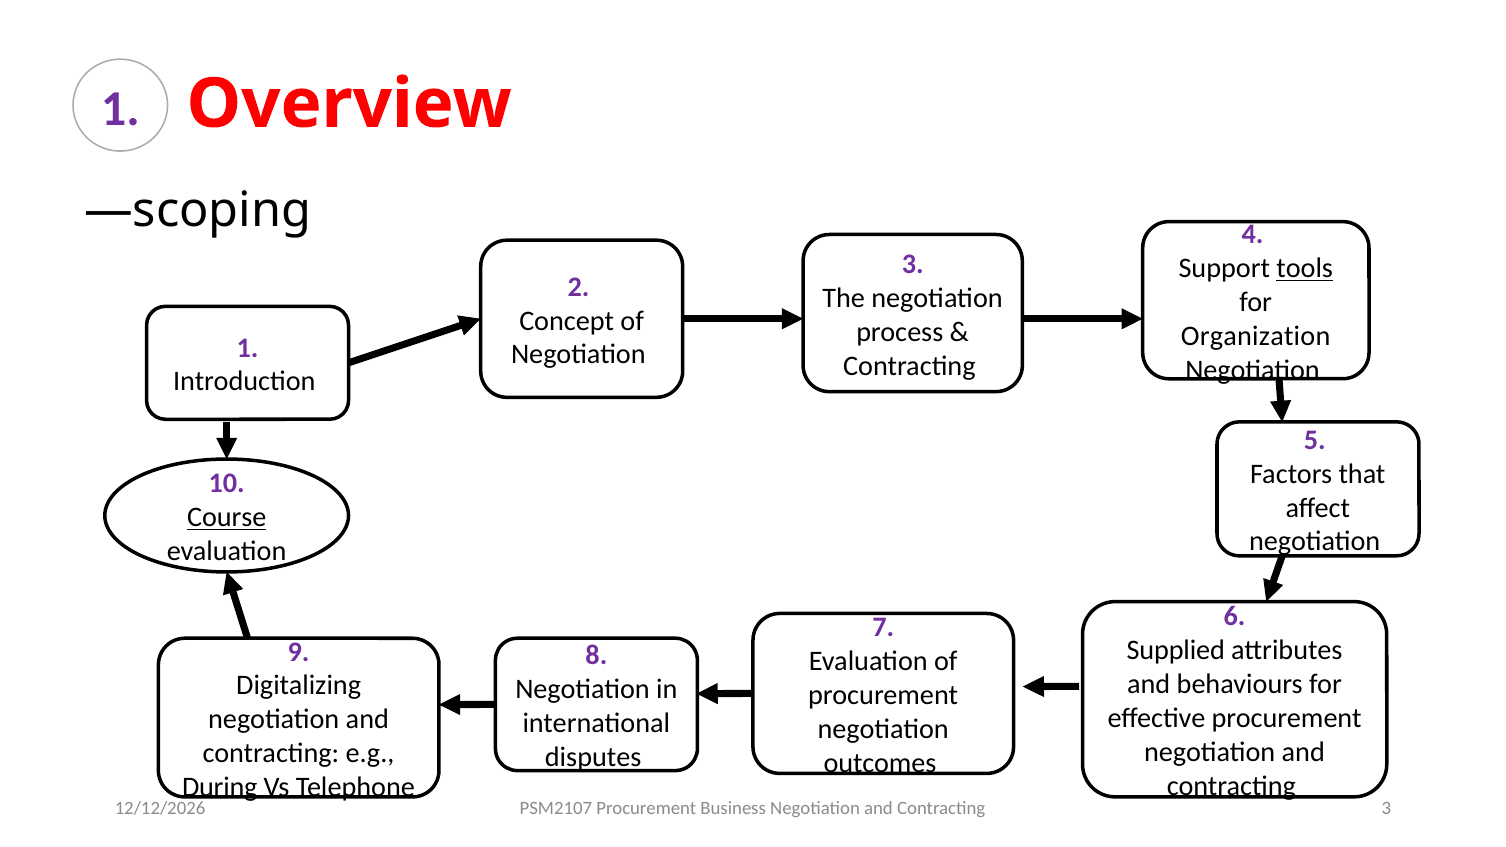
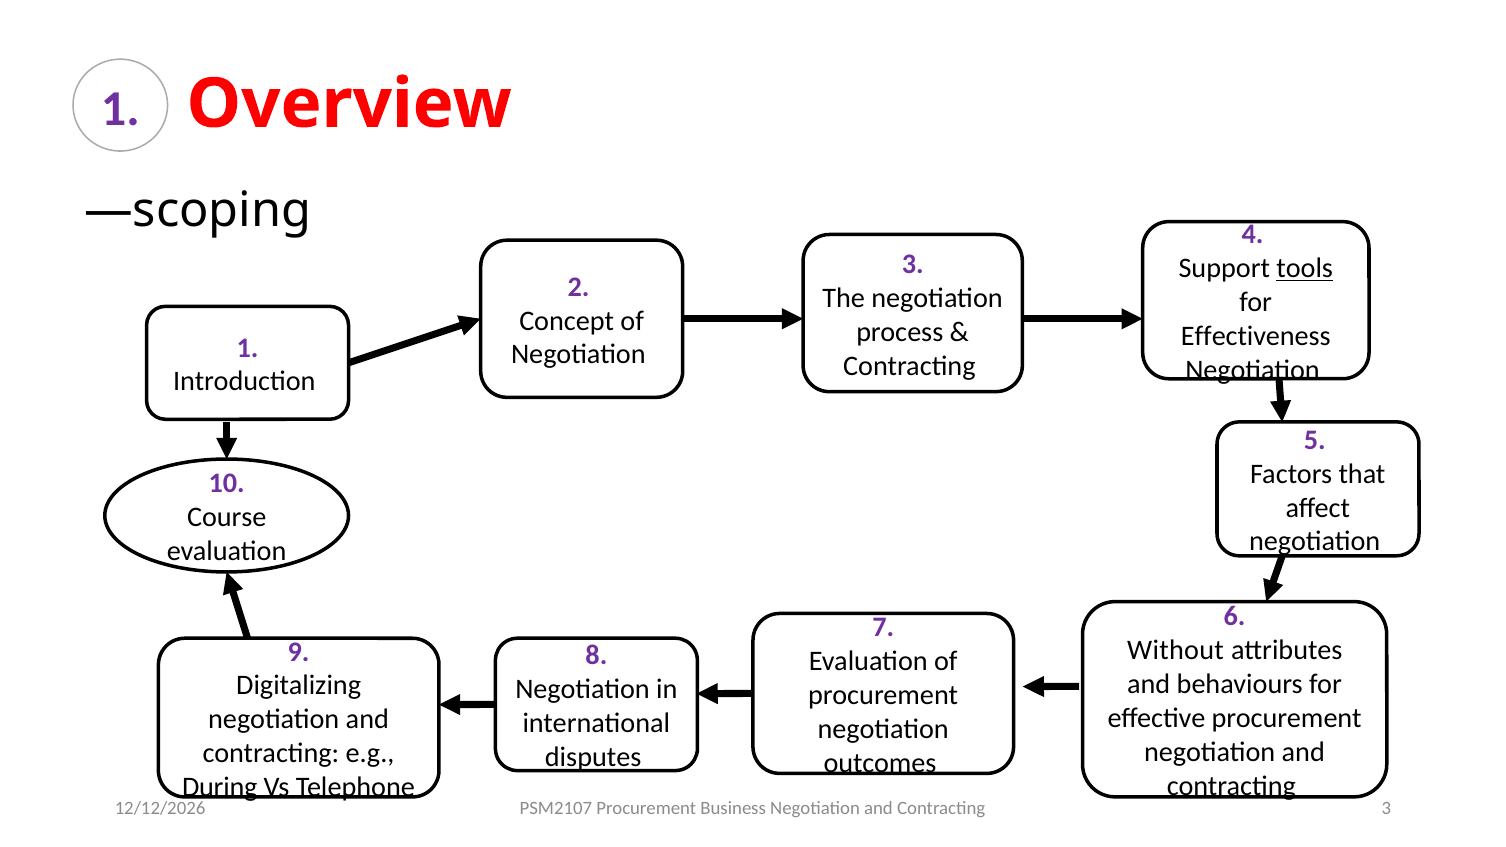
Organization: Organization -> Effectiveness
Course underline: present -> none
Supplied: Supplied -> Without
